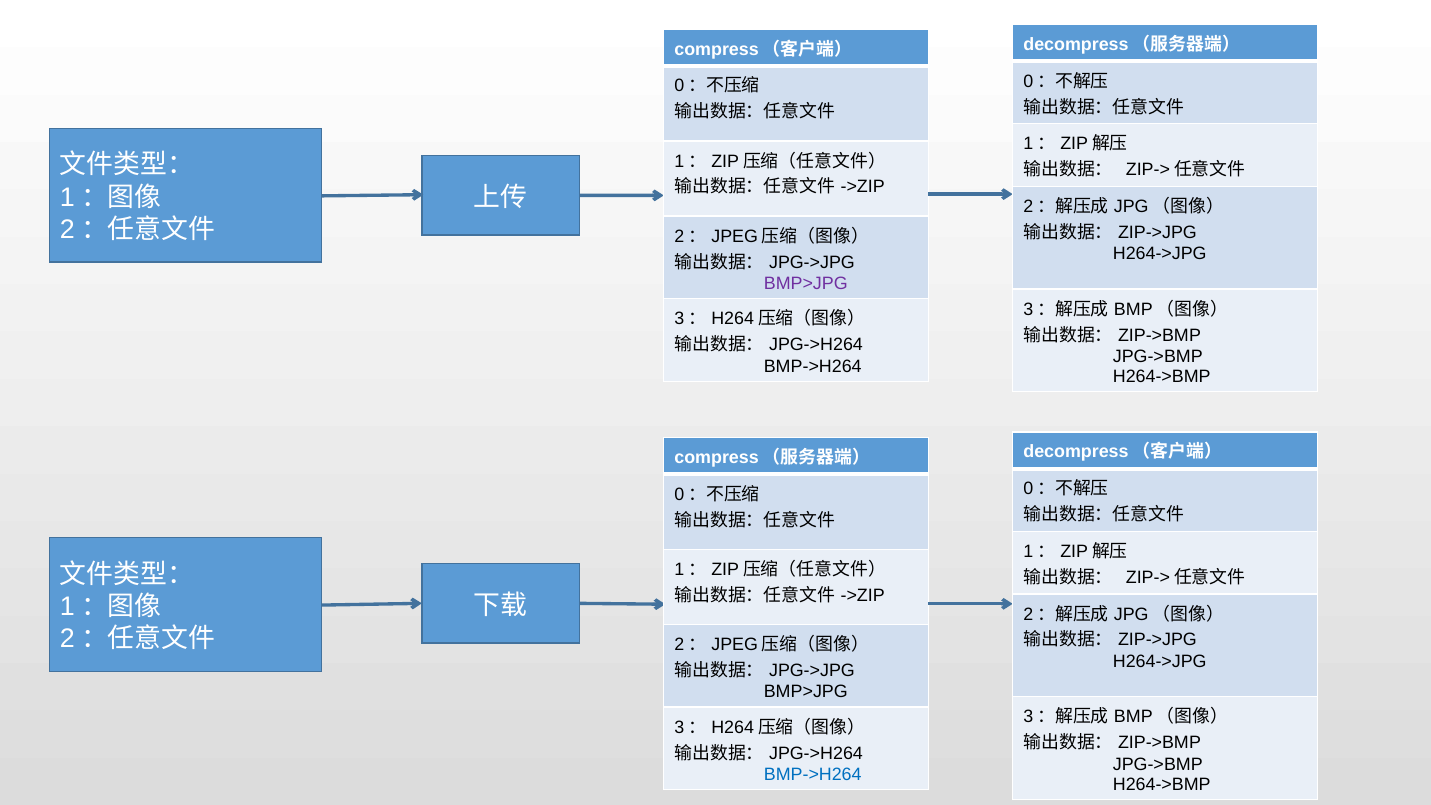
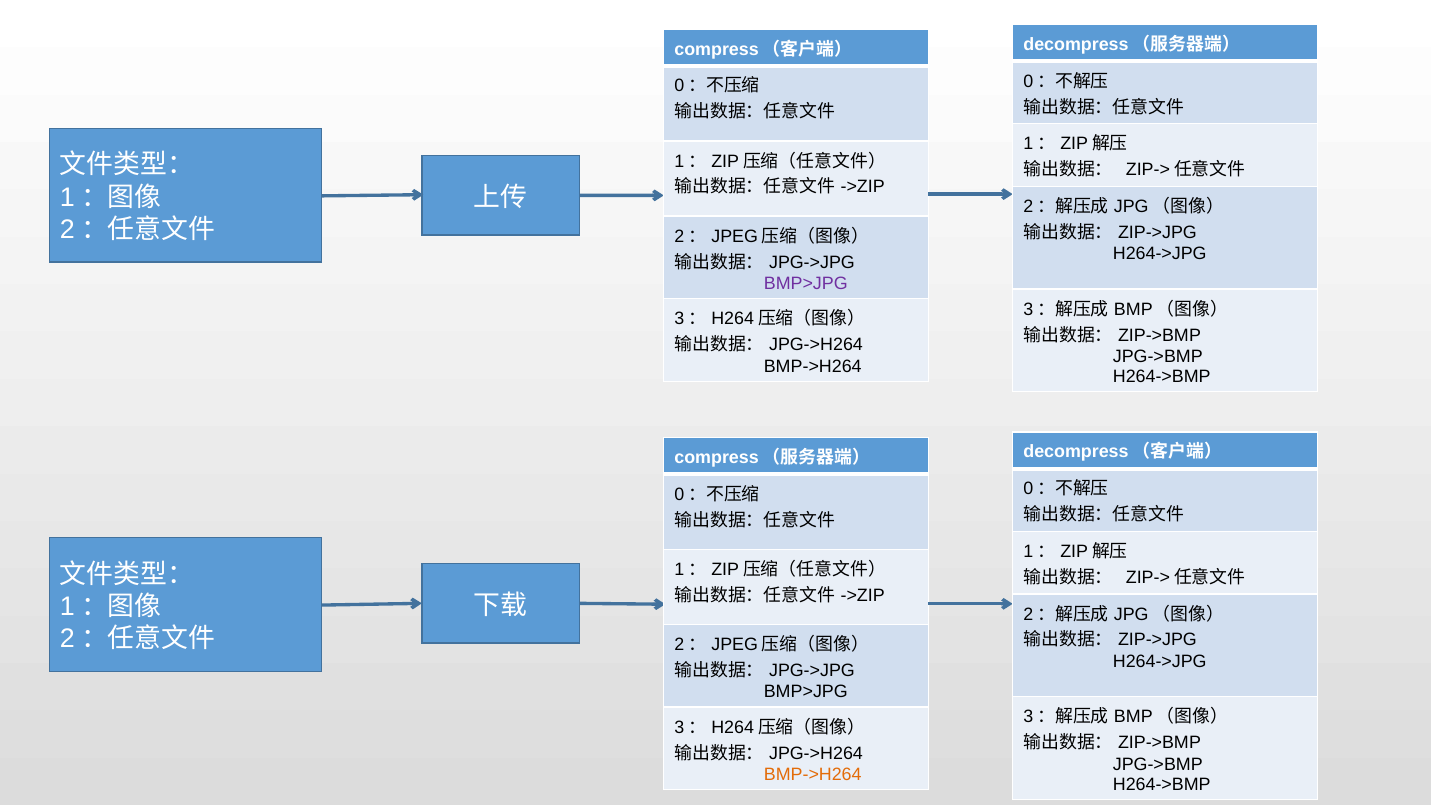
BMP->H264 at (813, 775) colour: blue -> orange
